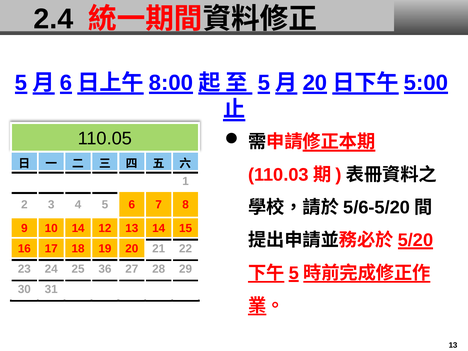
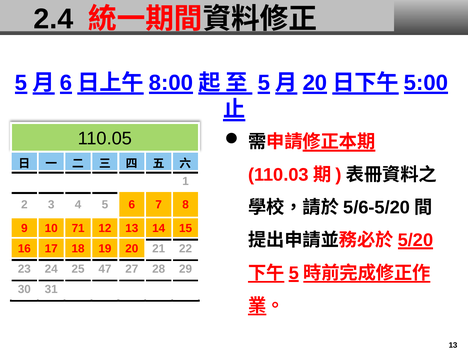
10 14: 14 -> 71
36: 36 -> 47
